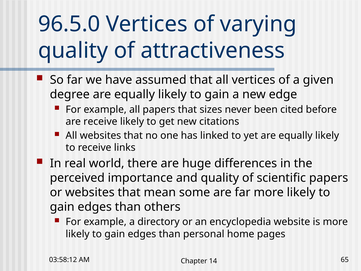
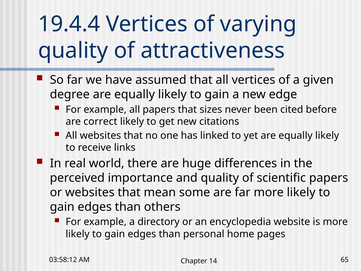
96.5.0: 96.5.0 -> 19.4.4
are receive: receive -> correct
